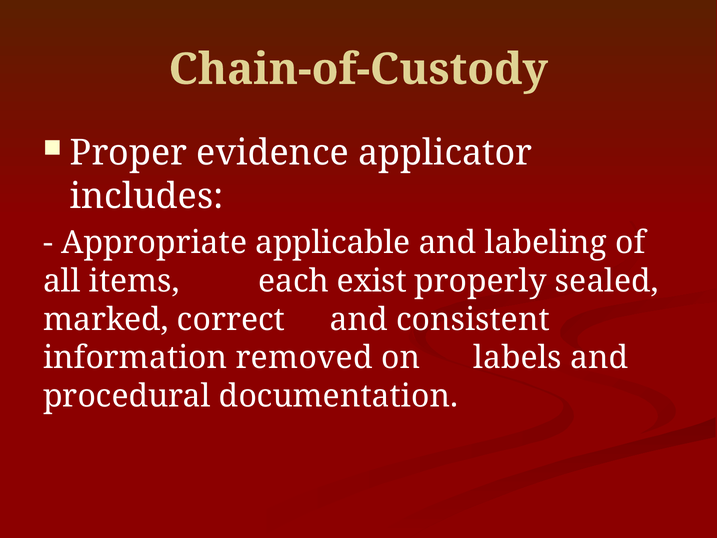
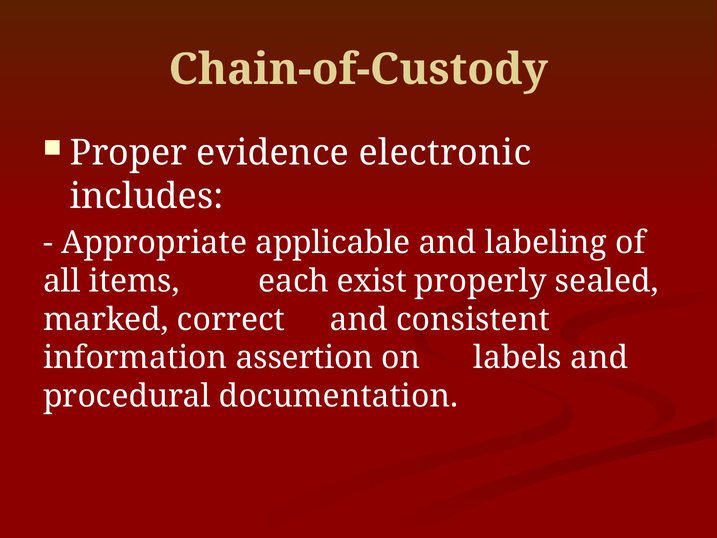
applicator: applicator -> electronic
removed: removed -> assertion
